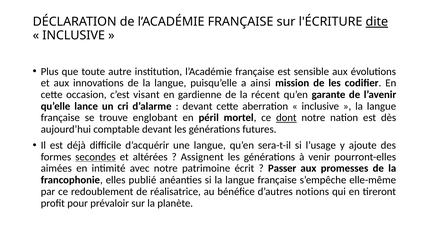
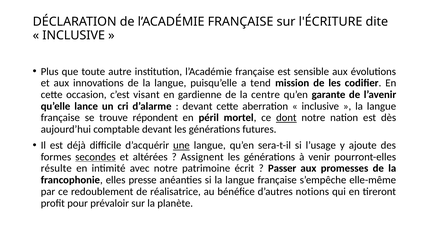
dite underline: present -> none
ainsi: ainsi -> tend
récent: récent -> centre
englobant: englobant -> répondent
une underline: none -> present
aimées: aimées -> résulte
publié: publié -> presse
